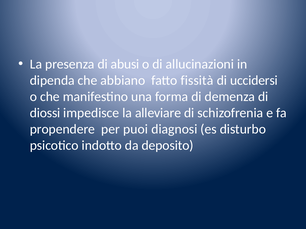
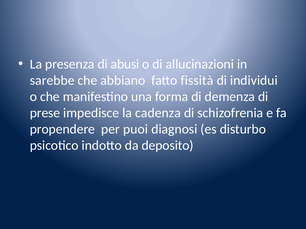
dipenda: dipenda -> sarebbe
uccidersi: uccidersi -> individui
diossi: diossi -> prese
alleviare: alleviare -> cadenza
